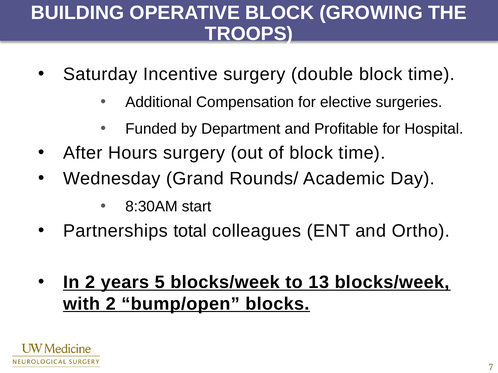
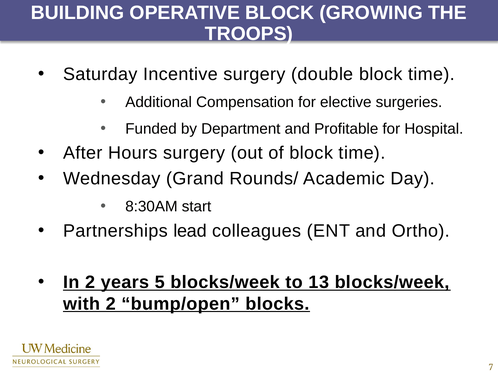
total: total -> lead
